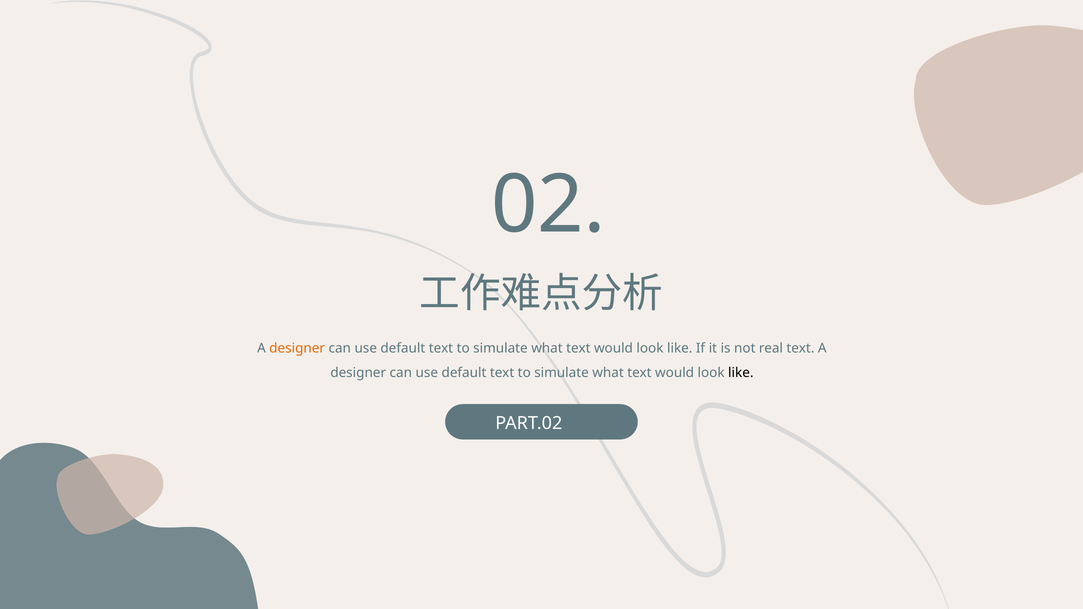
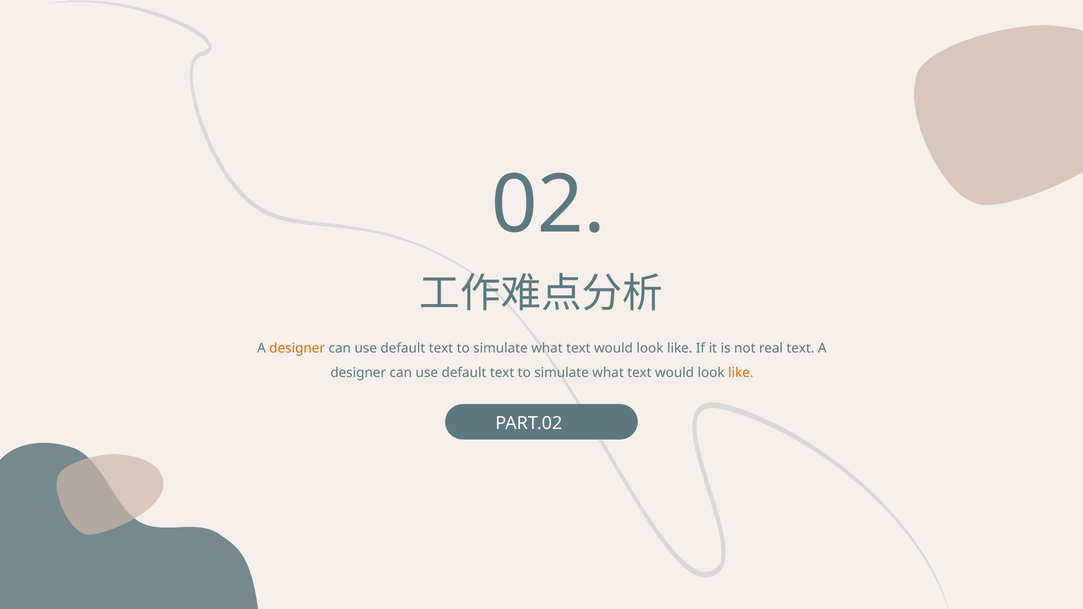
like at (741, 373) colour: black -> orange
